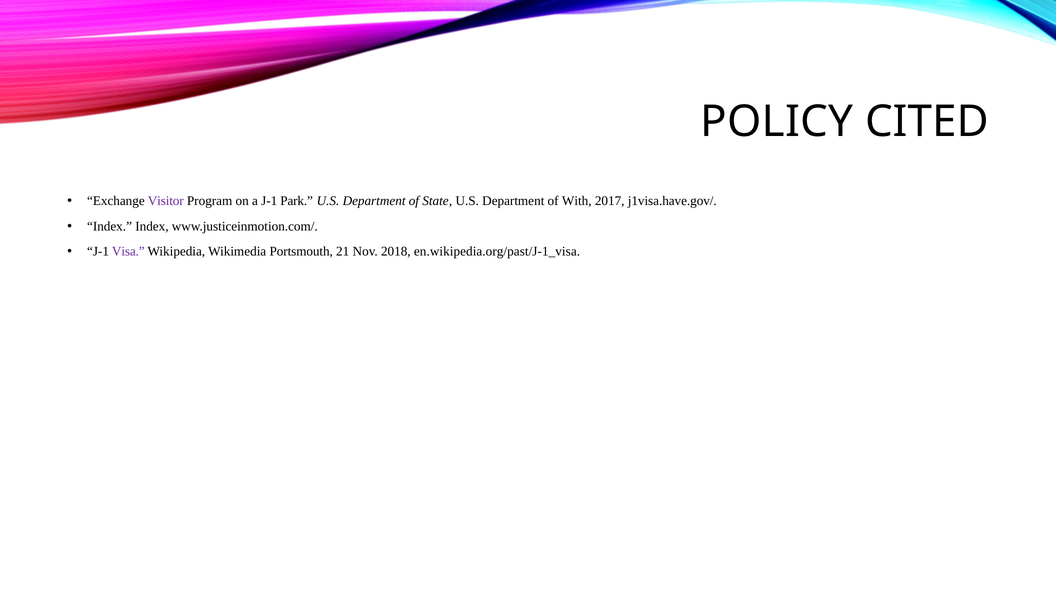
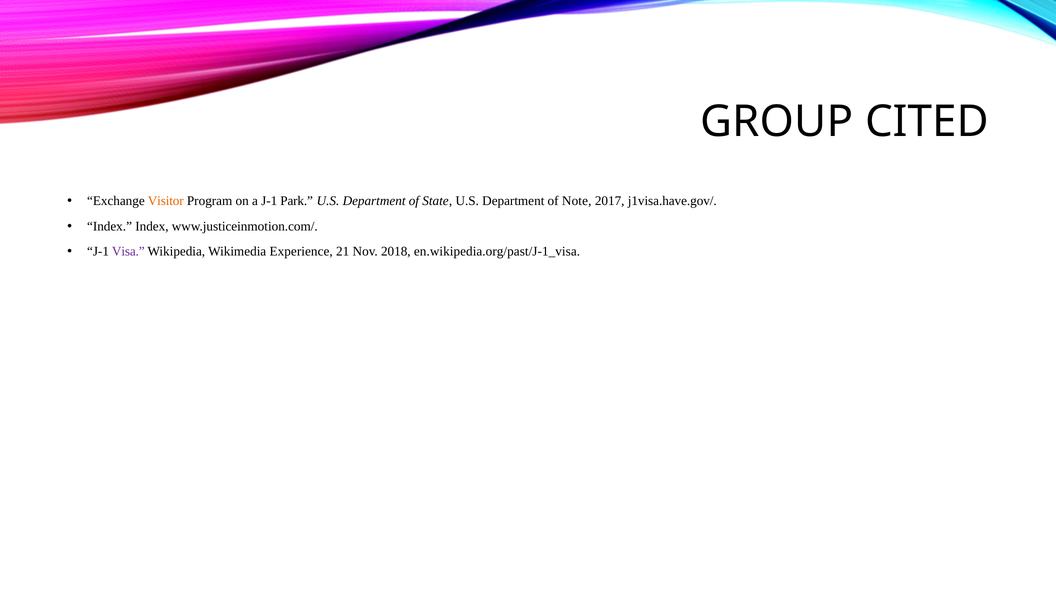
POLICY: POLICY -> GROUP
Visitor colour: purple -> orange
With: With -> Note
Portsmouth: Portsmouth -> Experience
